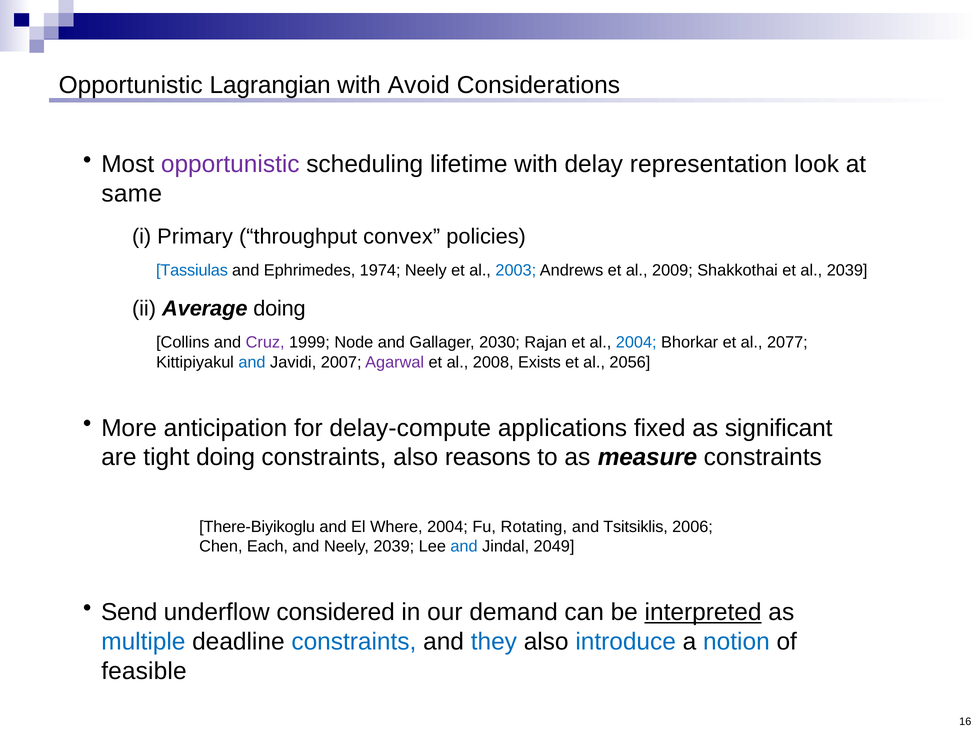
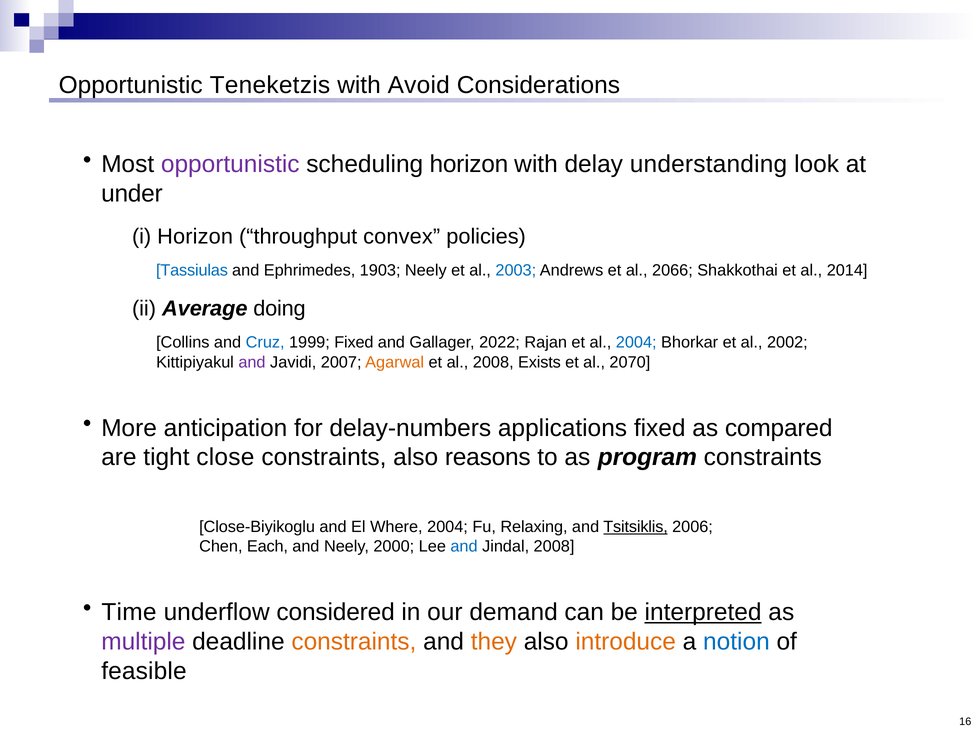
Lagrangian: Lagrangian -> Teneketzis
scheduling lifetime: lifetime -> horizon
representation: representation -> understanding
same: same -> under
i Primary: Primary -> Horizon
1974: 1974 -> 1903
2009: 2009 -> 2066
al 2039: 2039 -> 2014
Cruz colour: purple -> blue
1999 Node: Node -> Fixed
2030: 2030 -> 2022
2077: 2077 -> 2002
and at (252, 362) colour: blue -> purple
Agarwal colour: purple -> orange
2056: 2056 -> 2070
delay-compute: delay-compute -> delay-numbers
significant: significant -> compared
tight doing: doing -> close
measure: measure -> program
There-Biyikoglu: There-Biyikoglu -> Close-Biyikoglu
Rotating: Rotating -> Relaxing
Tsitsiklis underline: none -> present
Neely 2039: 2039 -> 2000
Jindal 2049: 2049 -> 2008
Send: Send -> Time
multiple colour: blue -> purple
constraints at (354, 642) colour: blue -> orange
they colour: blue -> orange
introduce colour: blue -> orange
